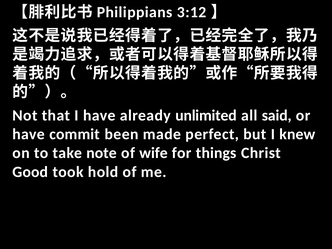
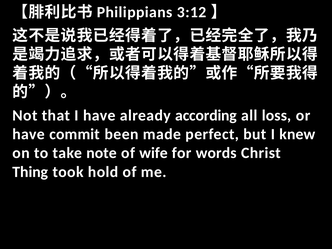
unlimited: unlimited -> according
said: said -> loss
things: things -> words
Good: Good -> Thing
